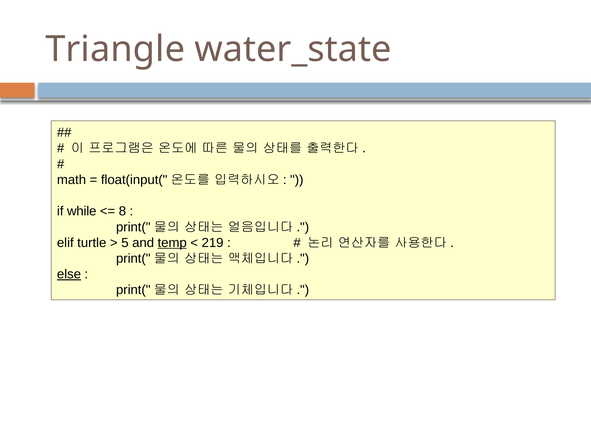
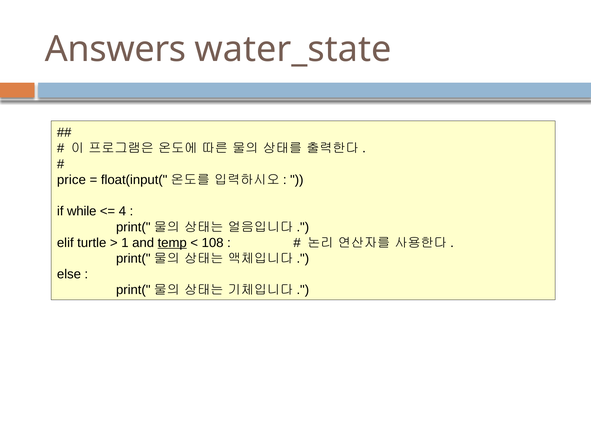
Triangle: Triangle -> Answers
math: math -> price
8: 8 -> 4
5: 5 -> 1
219: 219 -> 108
else underline: present -> none
